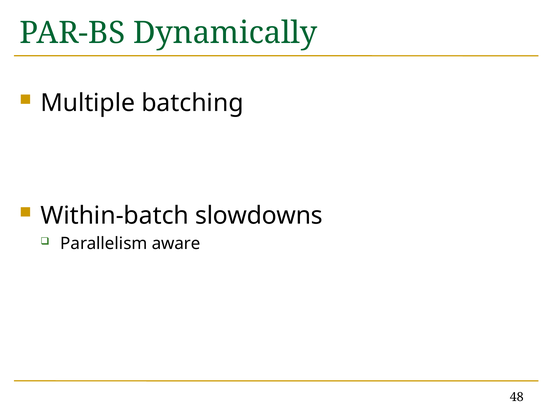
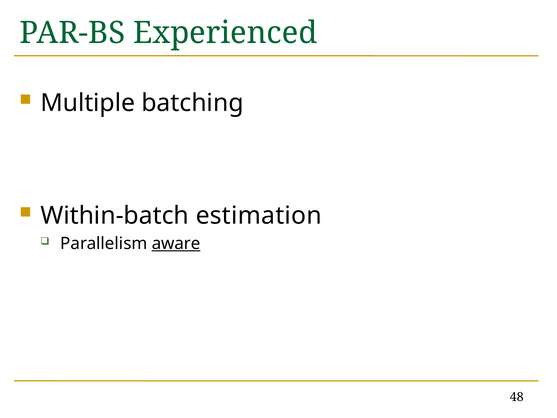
Dynamically: Dynamically -> Experienced
slowdowns: slowdowns -> estimation
aware underline: none -> present
